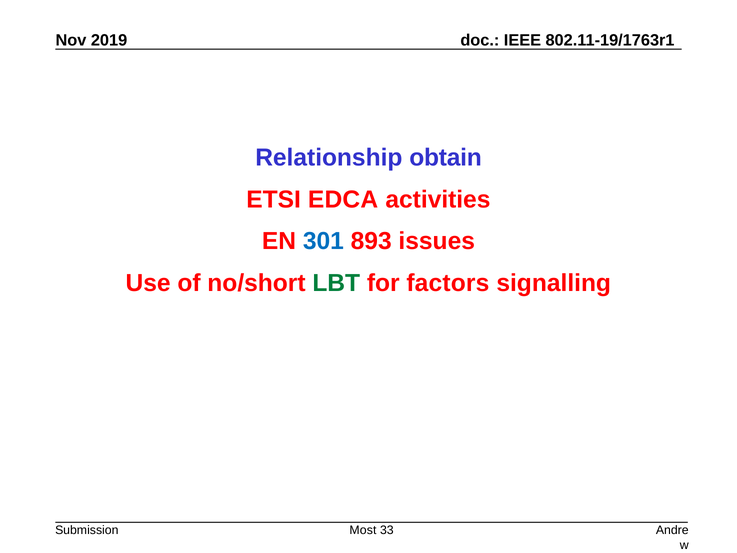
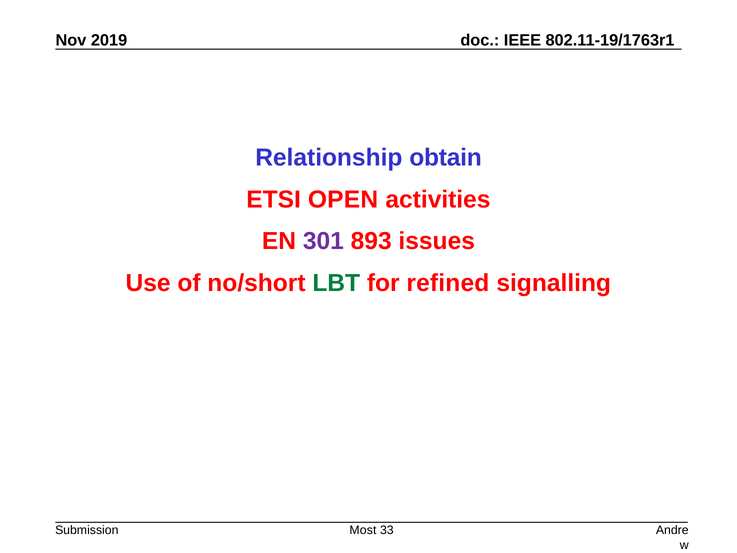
EDCA: EDCA -> OPEN
301 colour: blue -> purple
factors: factors -> refined
